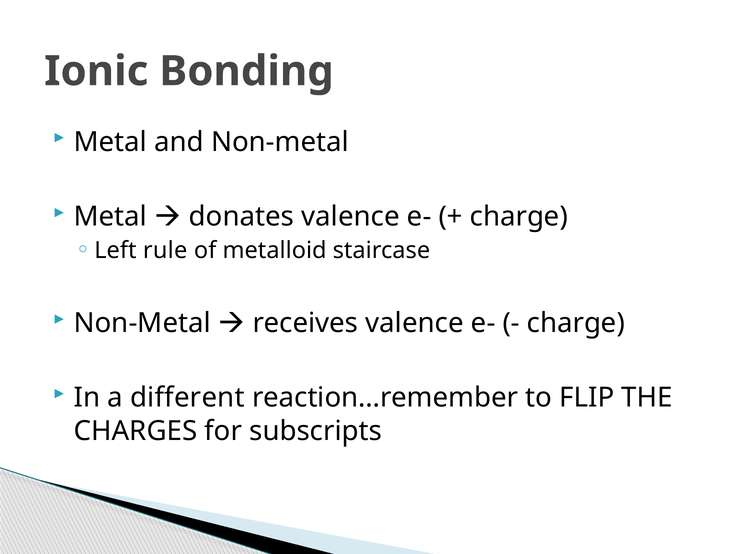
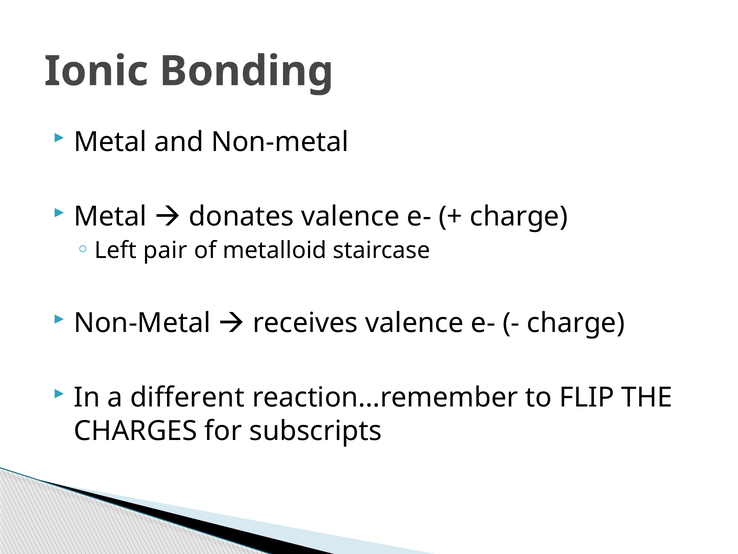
rule: rule -> pair
